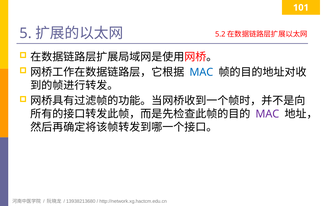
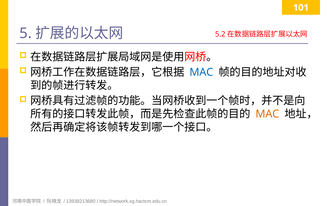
MAC at (267, 114) colour: purple -> orange
